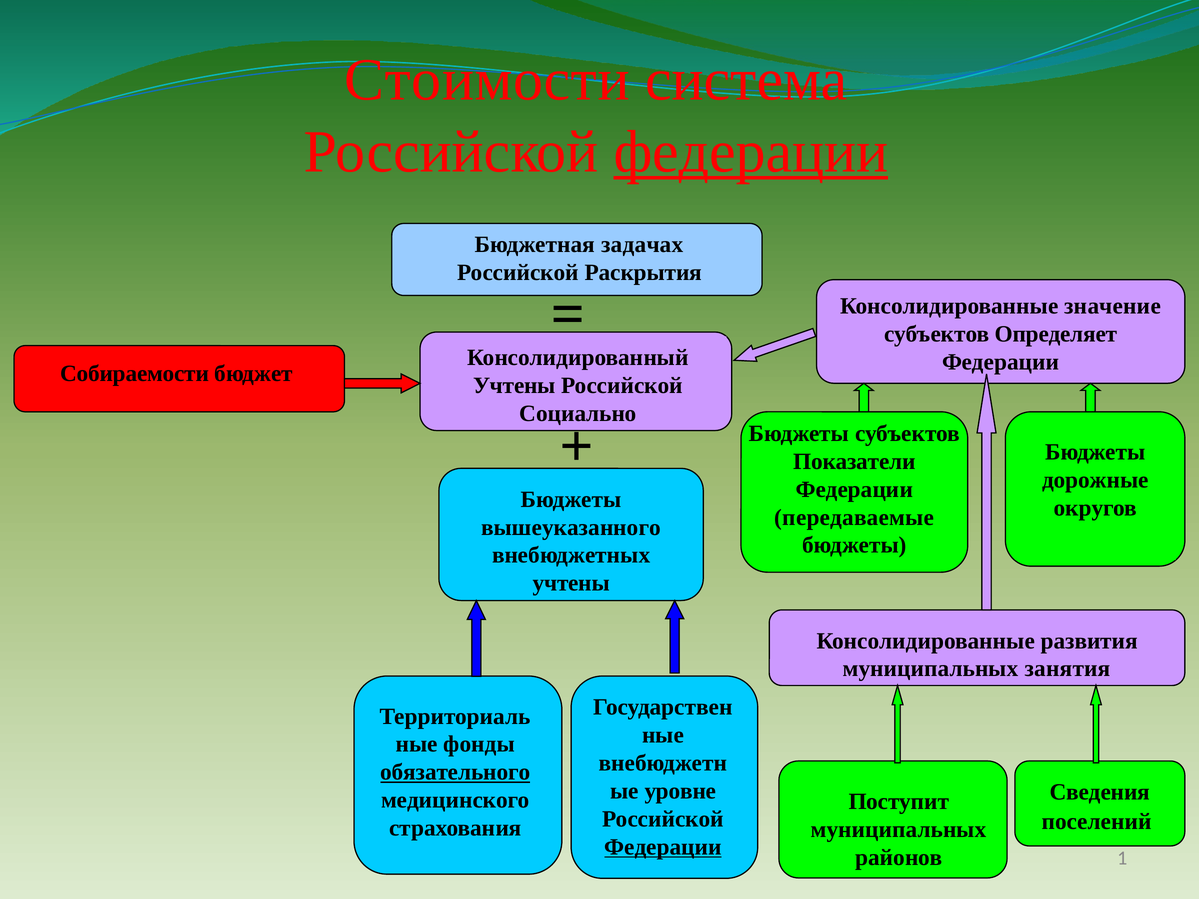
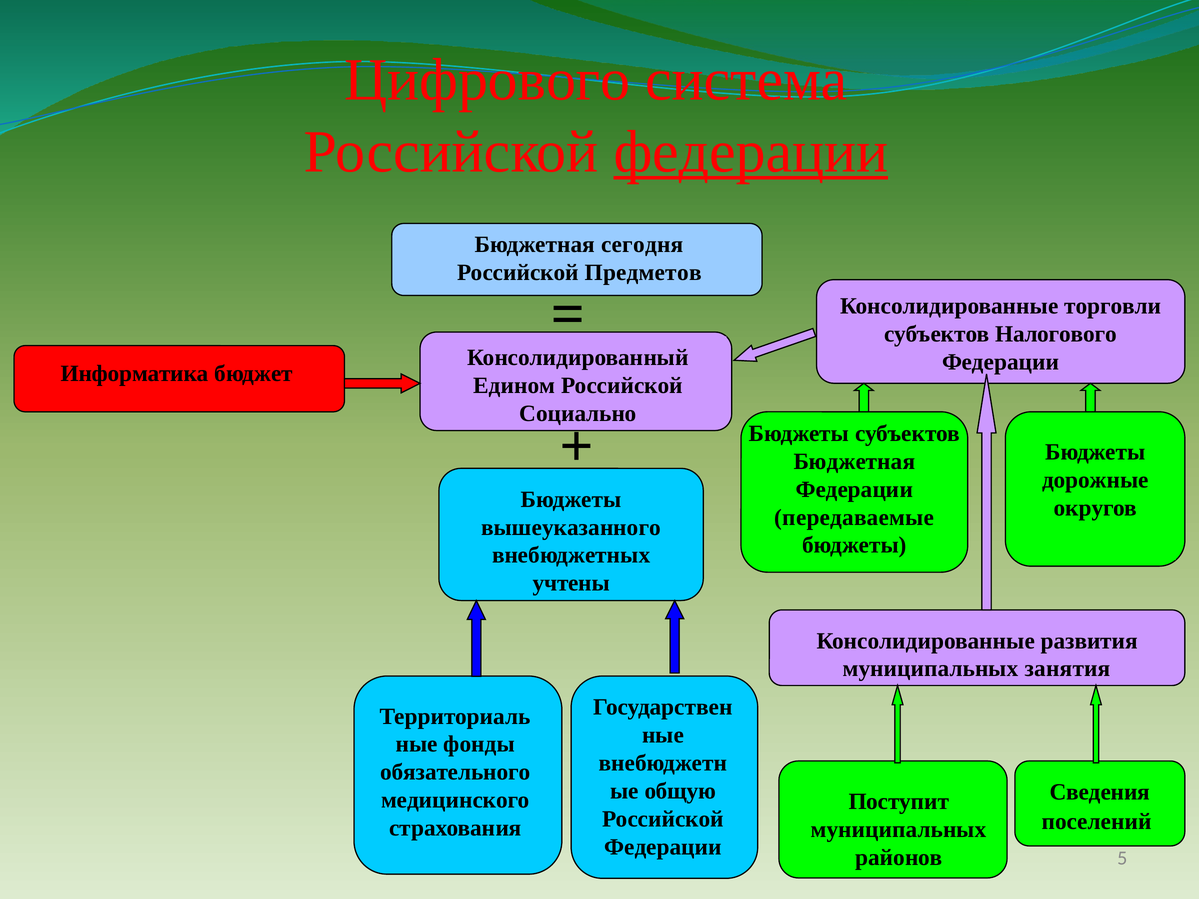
Стоимости: Стоимости -> Цифрового
задачах: задачах -> сегодня
Раскрытия: Раскрытия -> Предметов
значение: значение -> торговли
Определяет: Определяет -> Налогового
Собираемости: Собираемости -> Информатика
Учтены at (514, 386): Учтены -> Едином
Показатели at (854, 461): Показатели -> Бюджетная
обязательного underline: present -> none
уровне: уровне -> общую
Федерации at (663, 847) underline: present -> none
1: 1 -> 5
